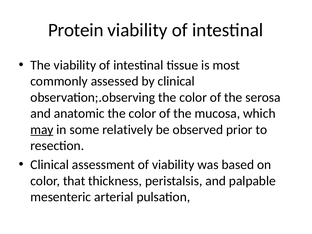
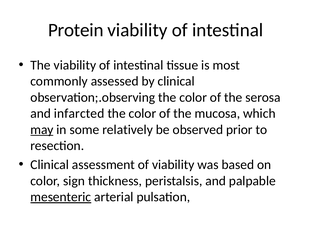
anatomic: anatomic -> infarcted
that: that -> sign
mesenteric underline: none -> present
